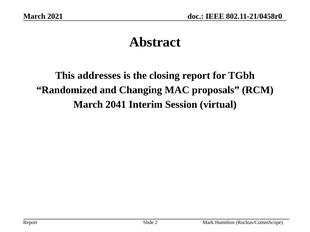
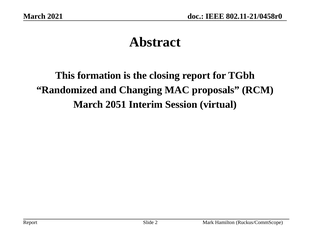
addresses: addresses -> formation
2041: 2041 -> 2051
